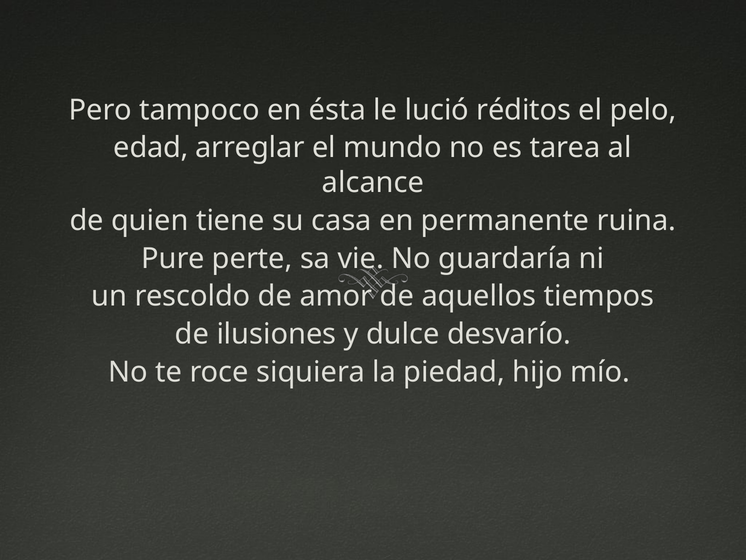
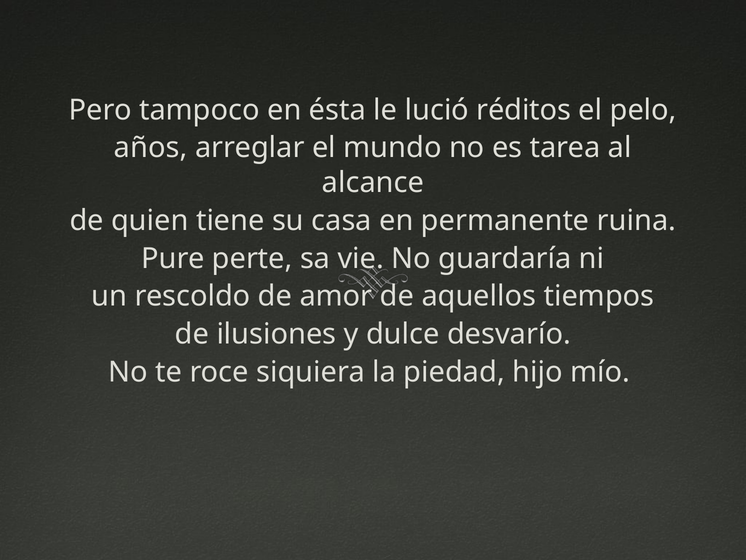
edad: edad -> años
